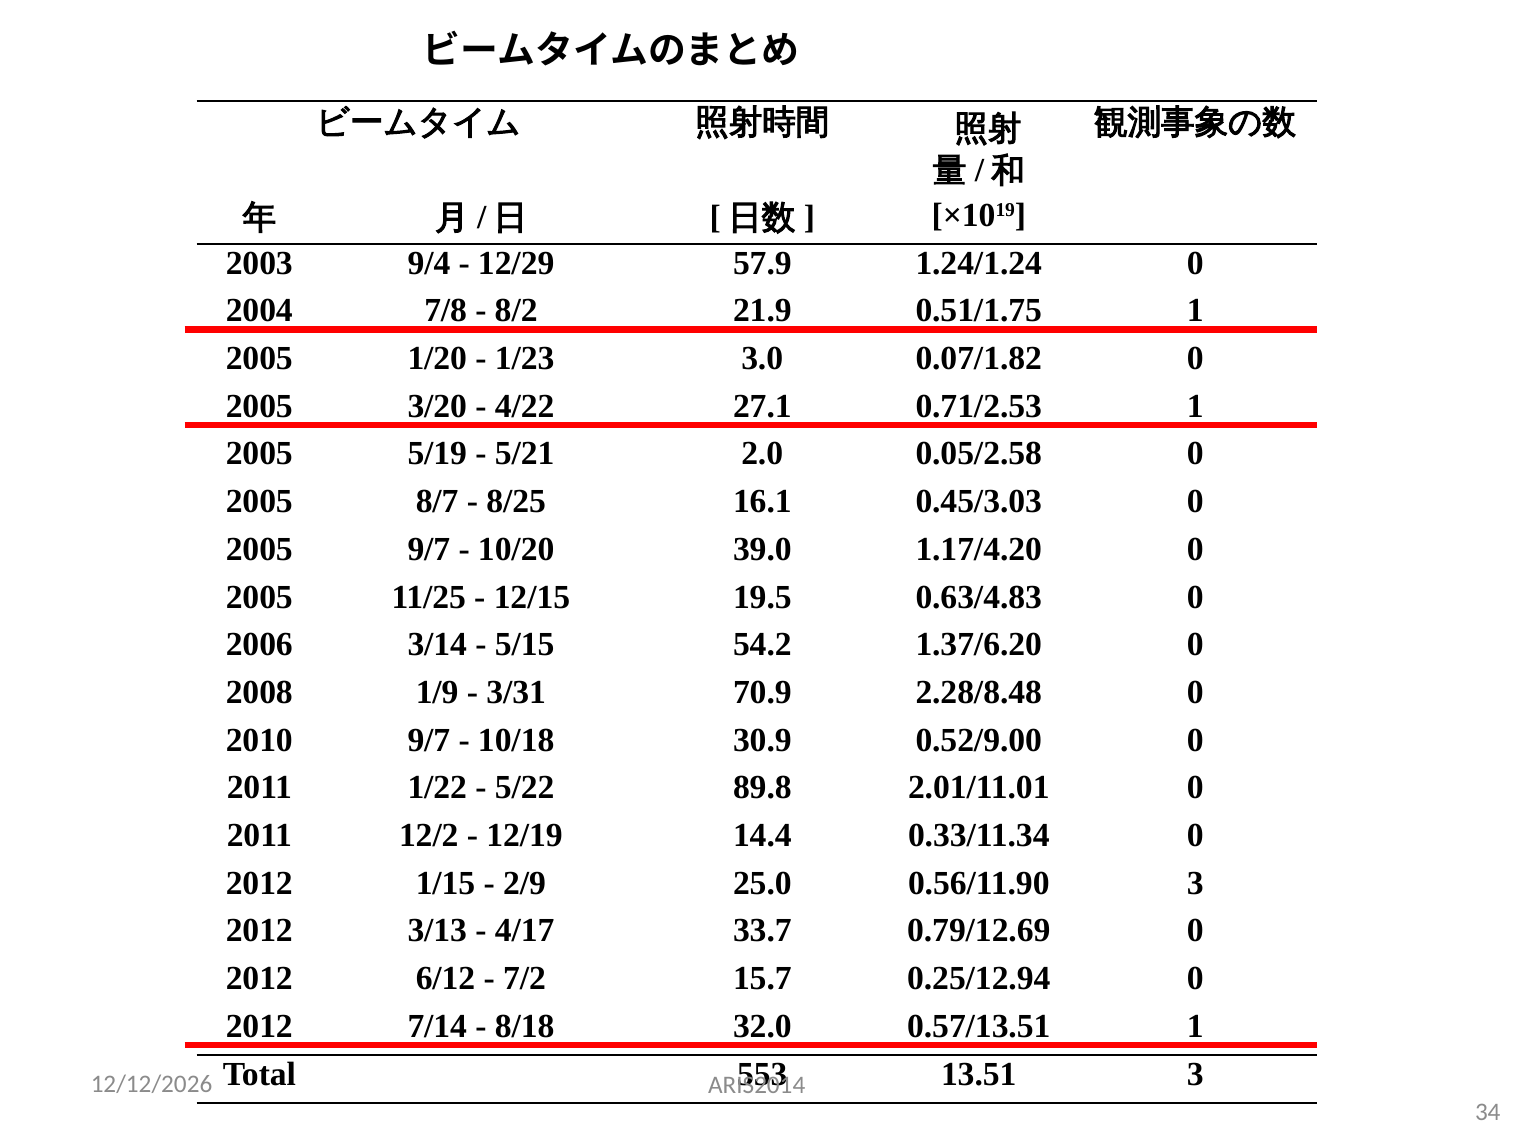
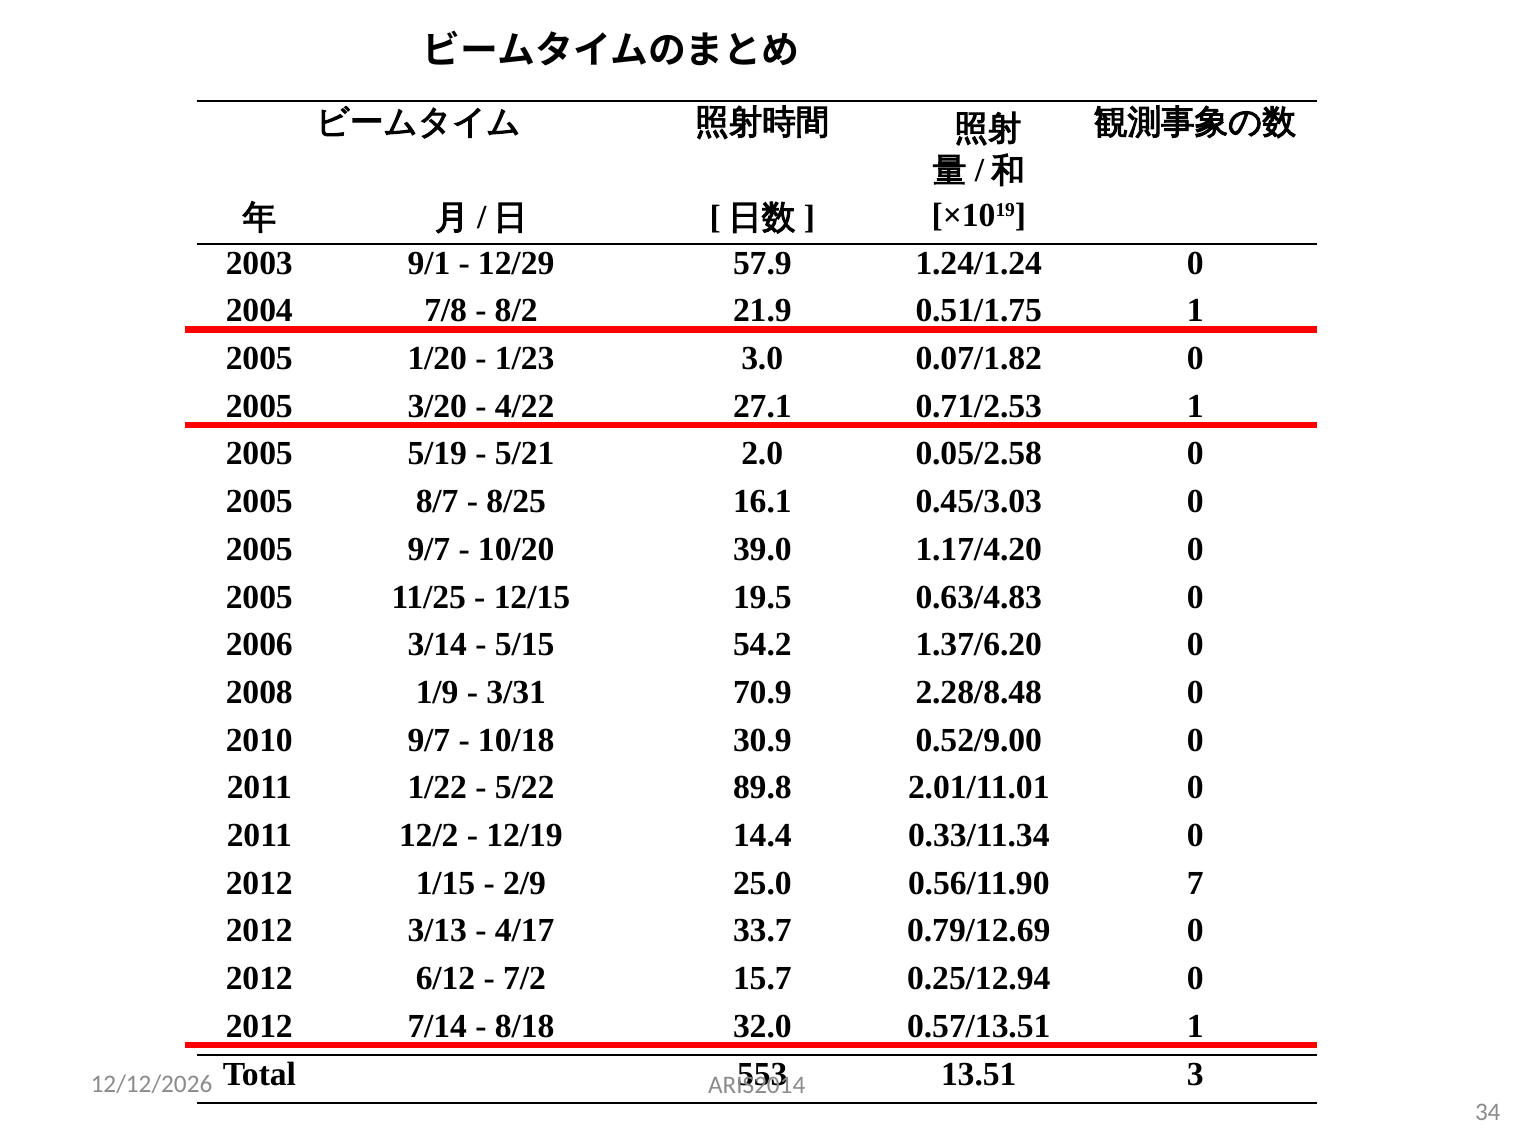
9/4: 9/4 -> 9/1
0.56/11.90 3: 3 -> 7
